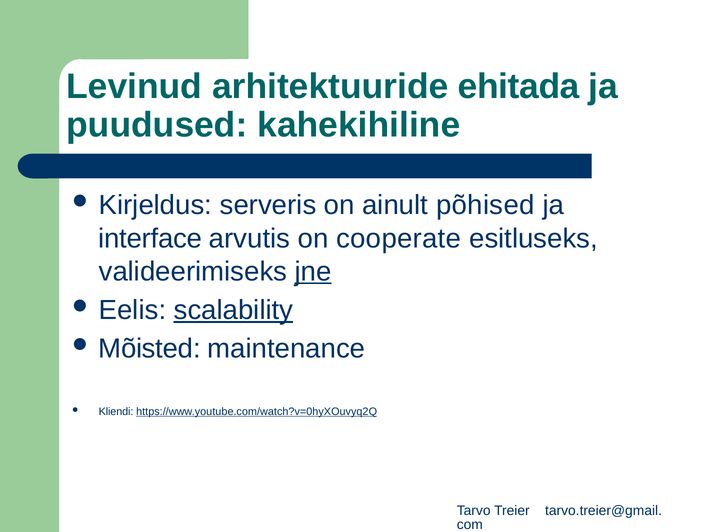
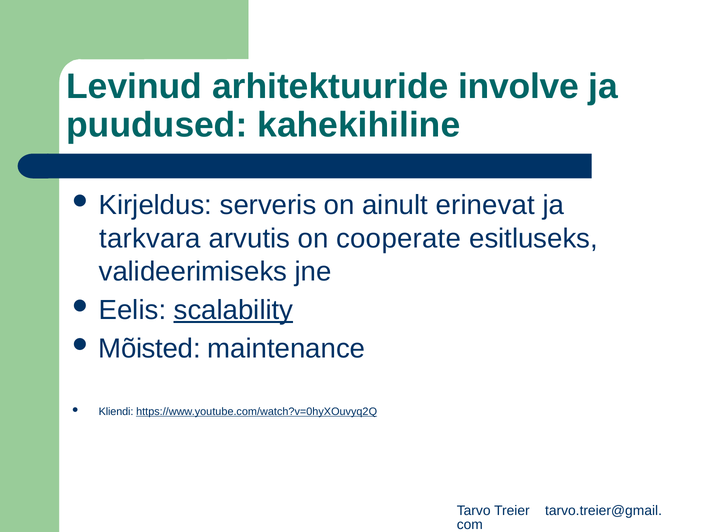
ehitada: ehitada -> involve
põhised: põhised -> erinevat
interface: interface -> tarkvara
jne underline: present -> none
